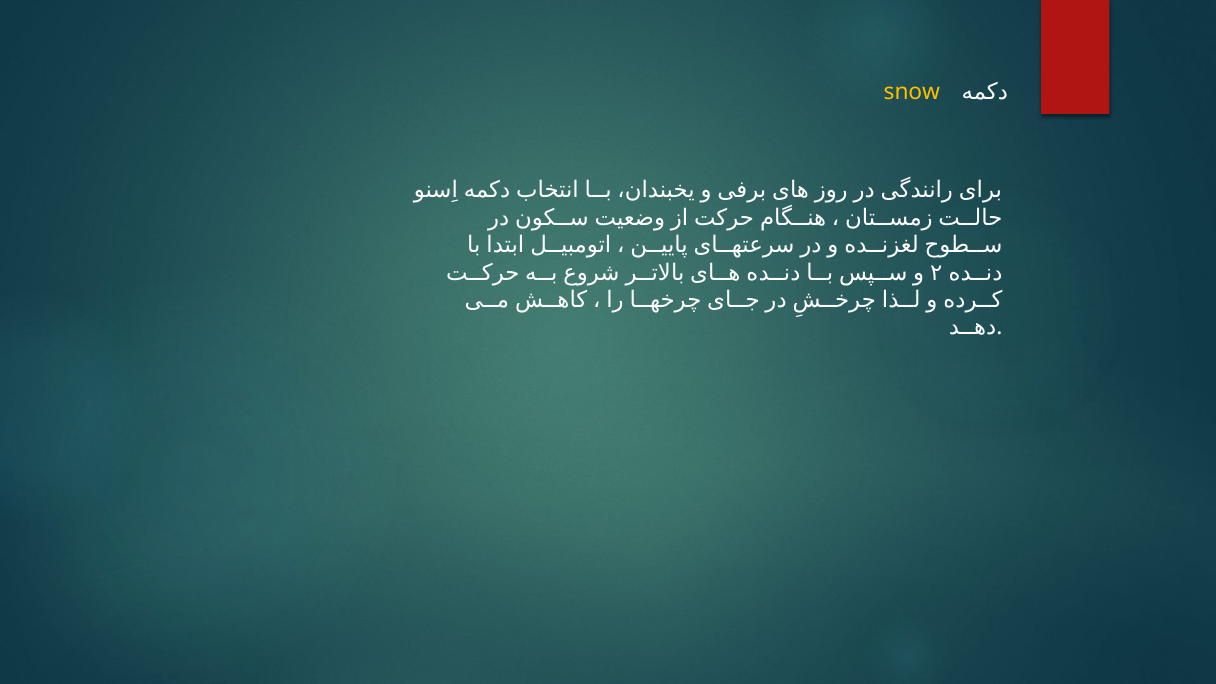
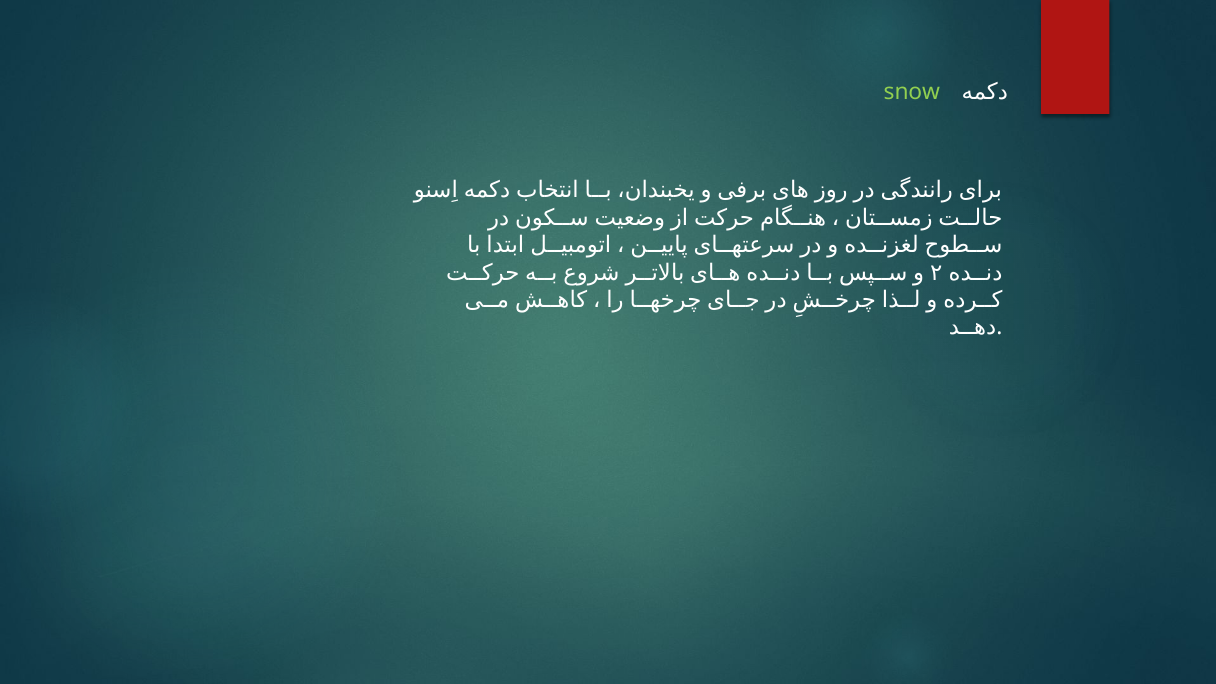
snow colour: yellow -> light green
